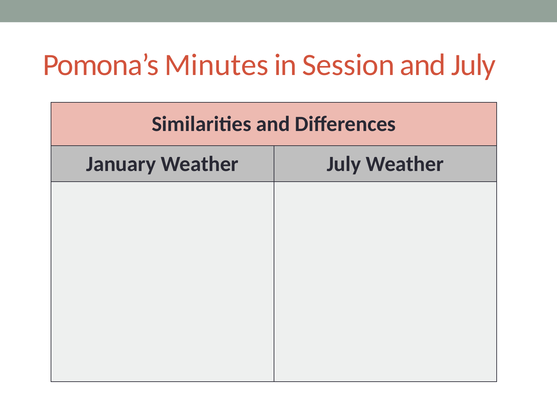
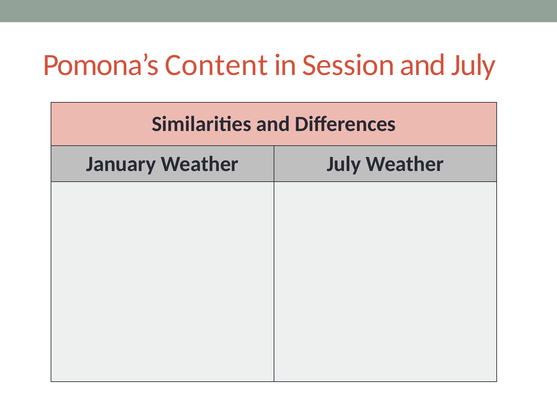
Minutes: Minutes -> Content
